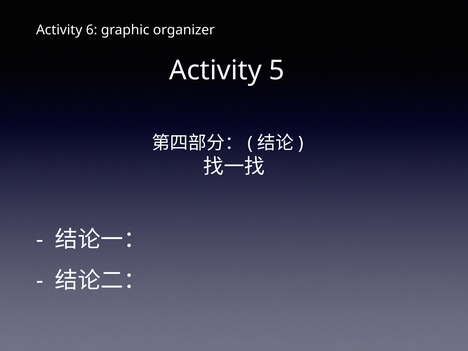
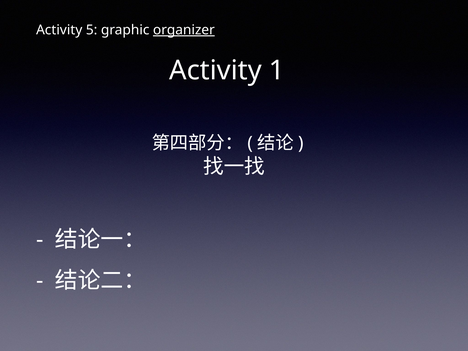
6: 6 -> 5
organizer underline: none -> present
5: 5 -> 1
